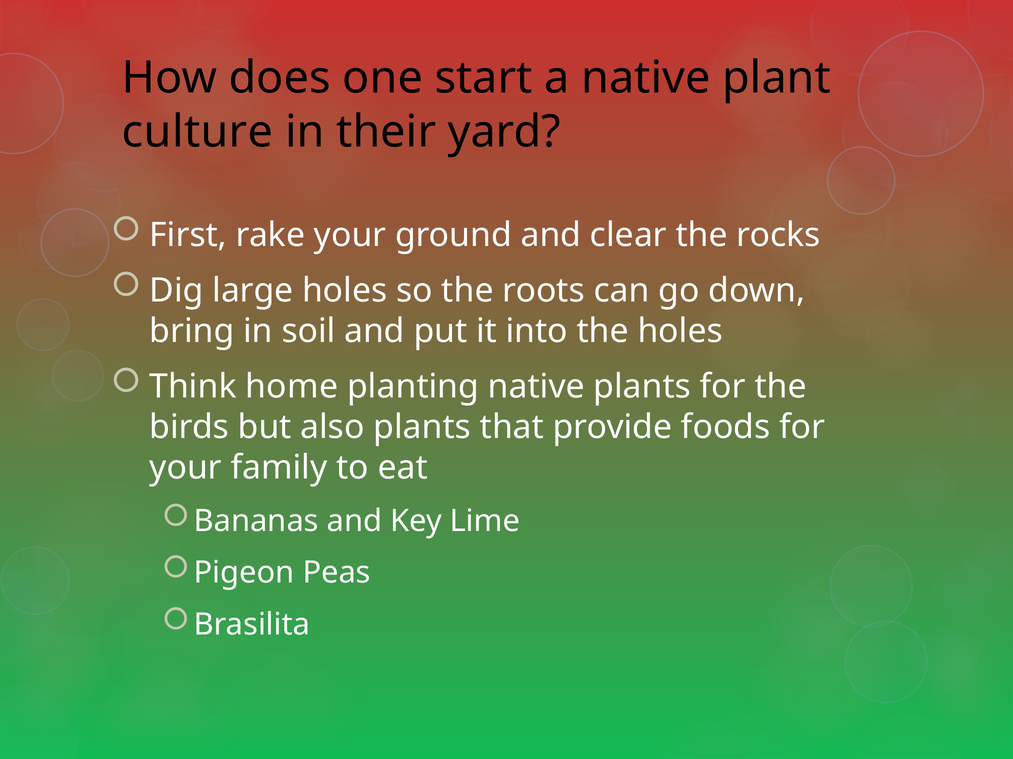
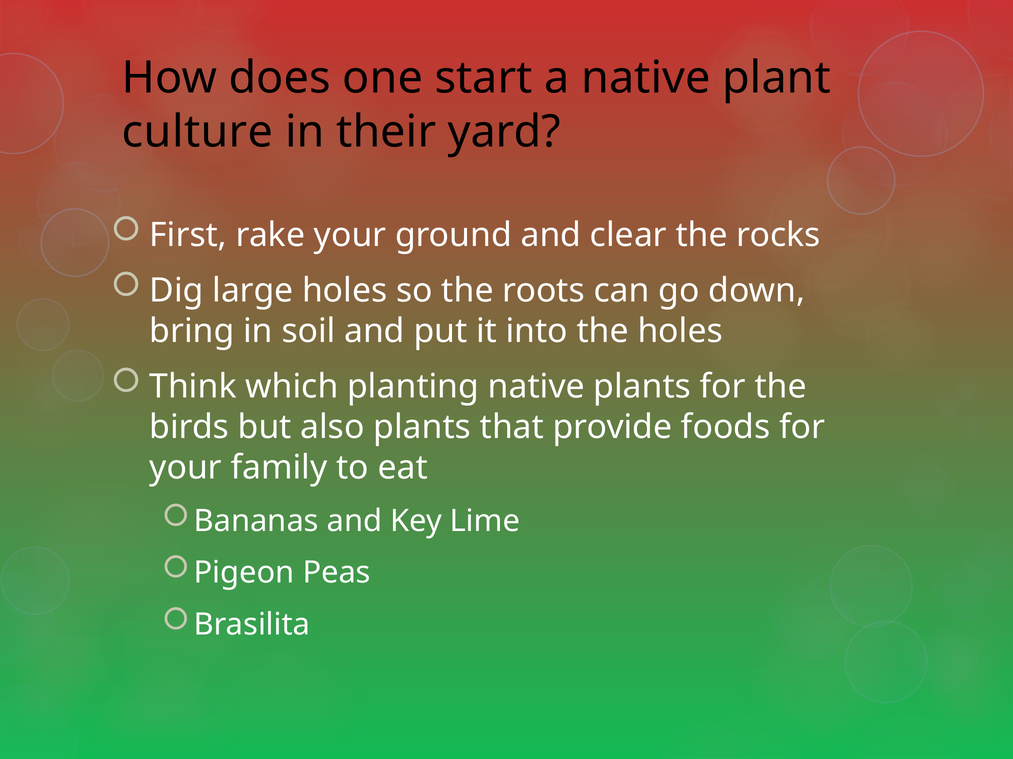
home: home -> which
